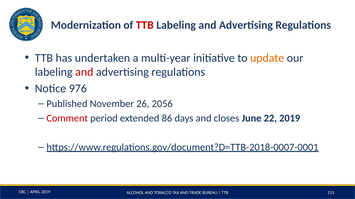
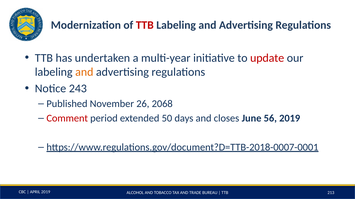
update colour: orange -> red
and at (84, 72) colour: red -> orange
976: 976 -> 243
2056: 2056 -> 2068
86: 86 -> 50
22: 22 -> 56
